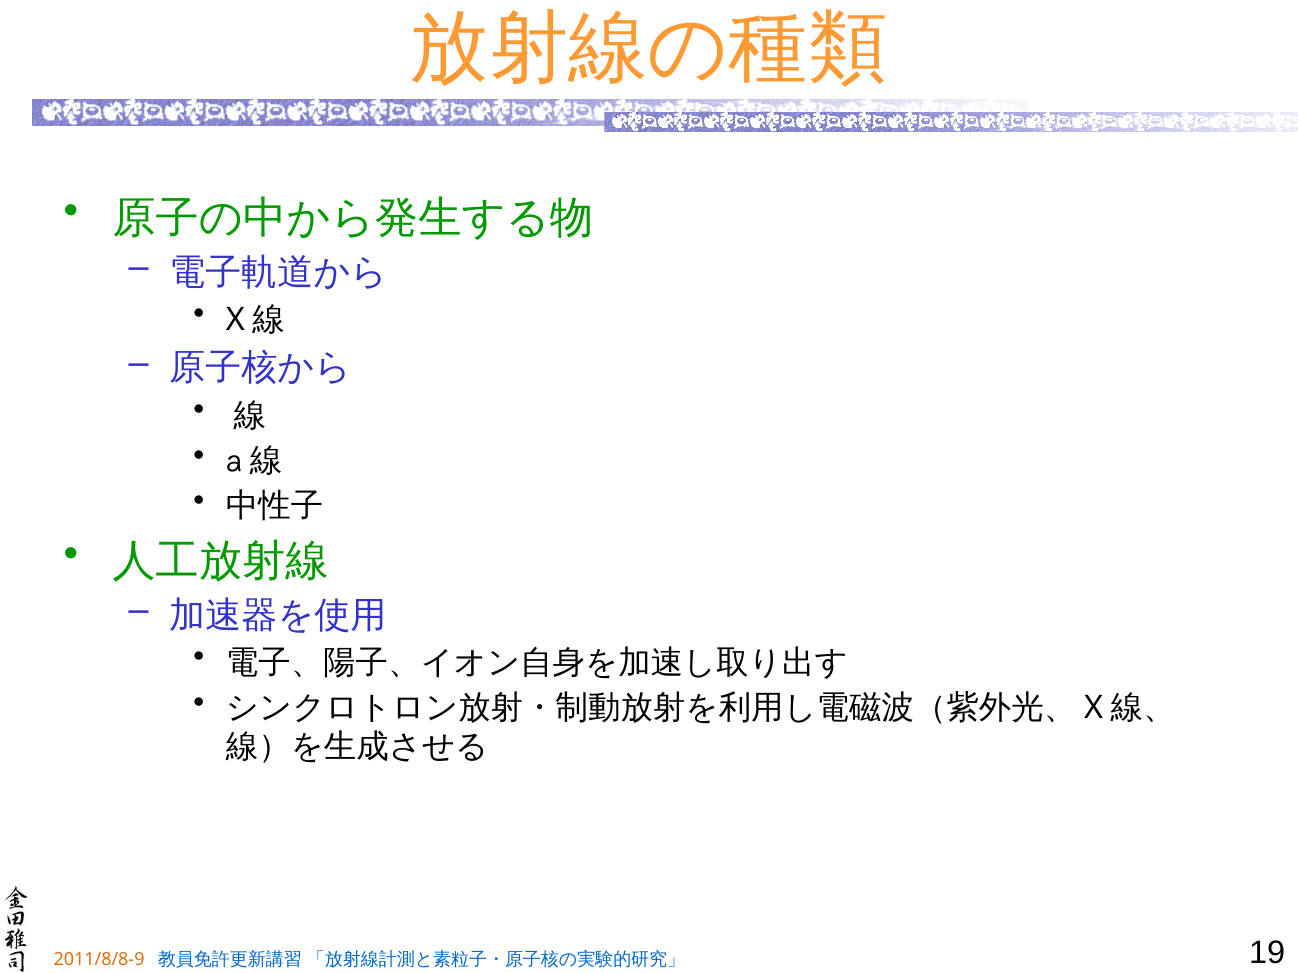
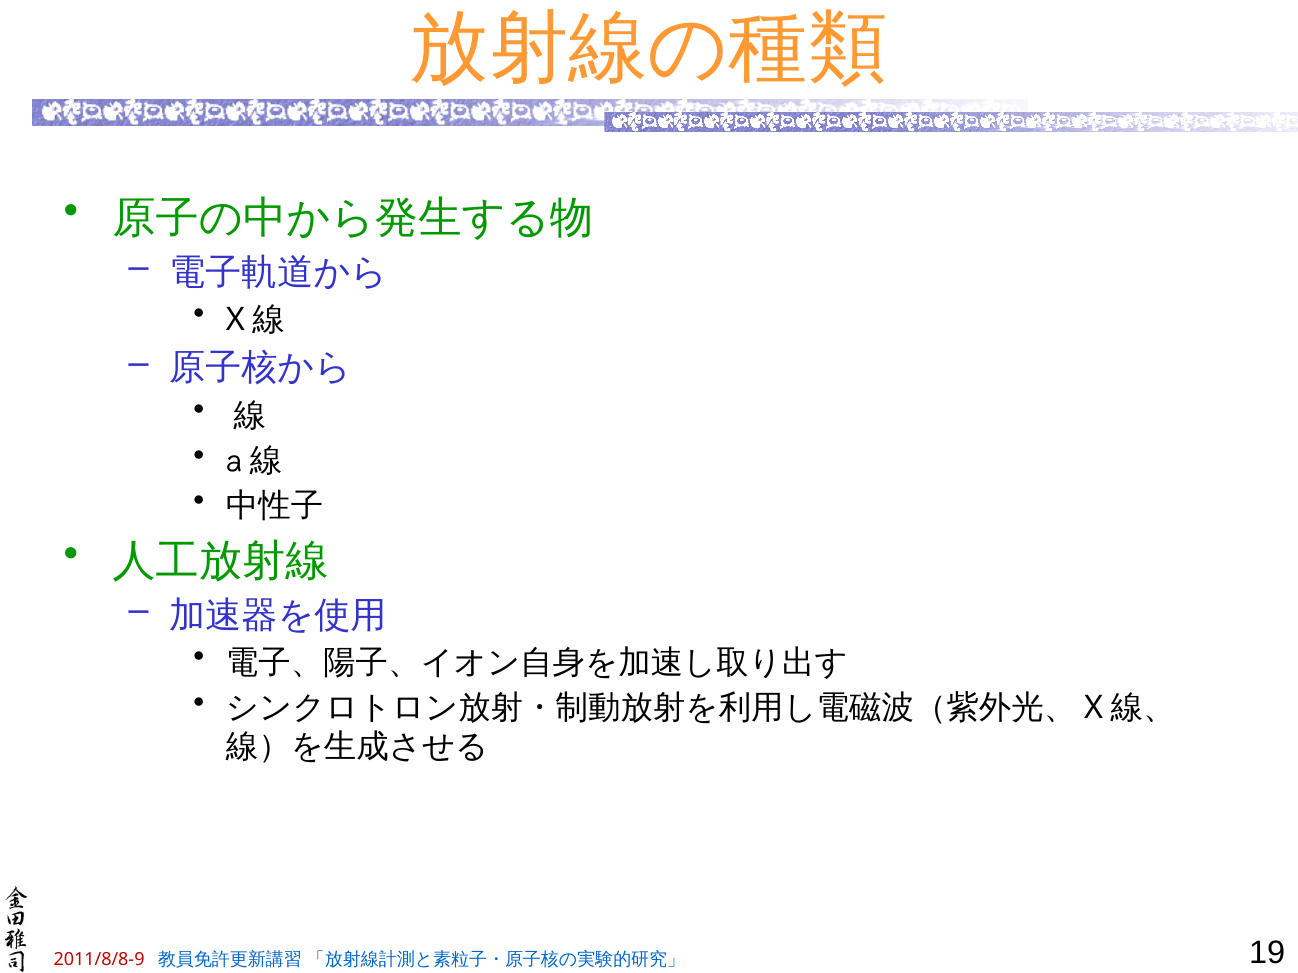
2011/8/8-9 colour: orange -> red
